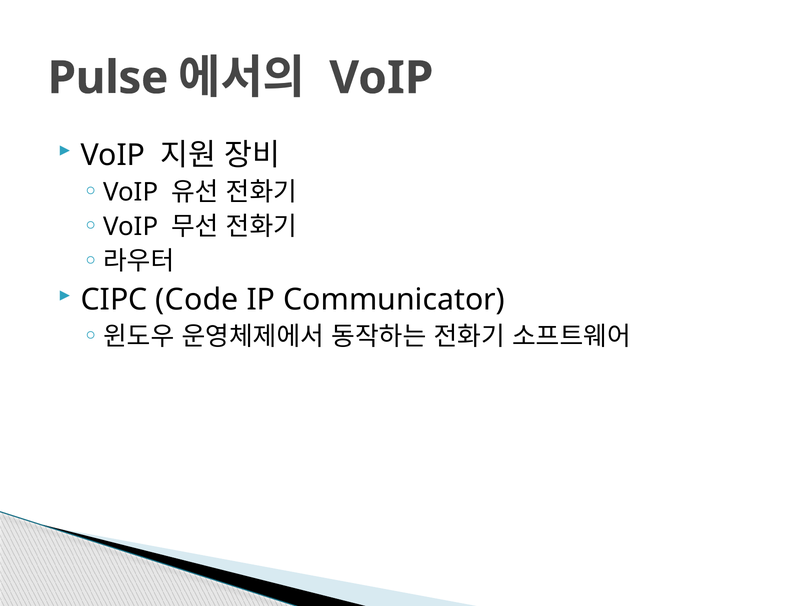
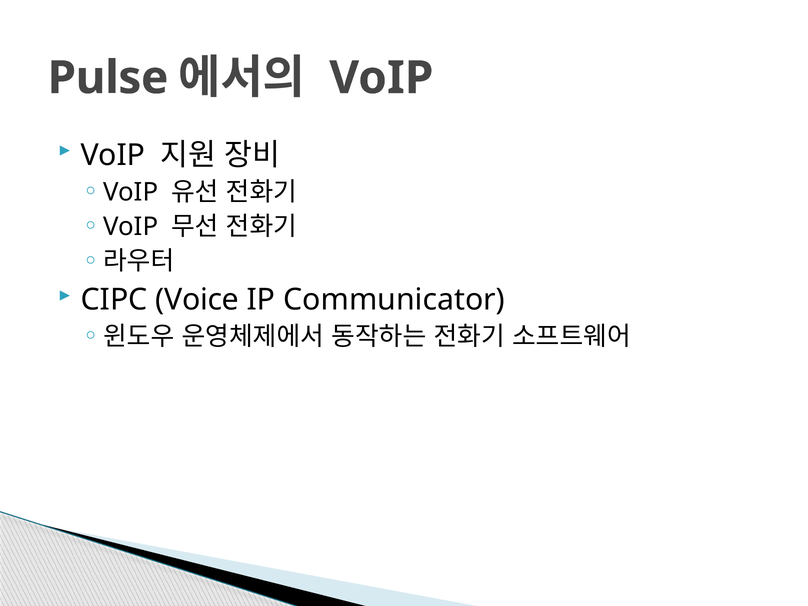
Code: Code -> Voice
